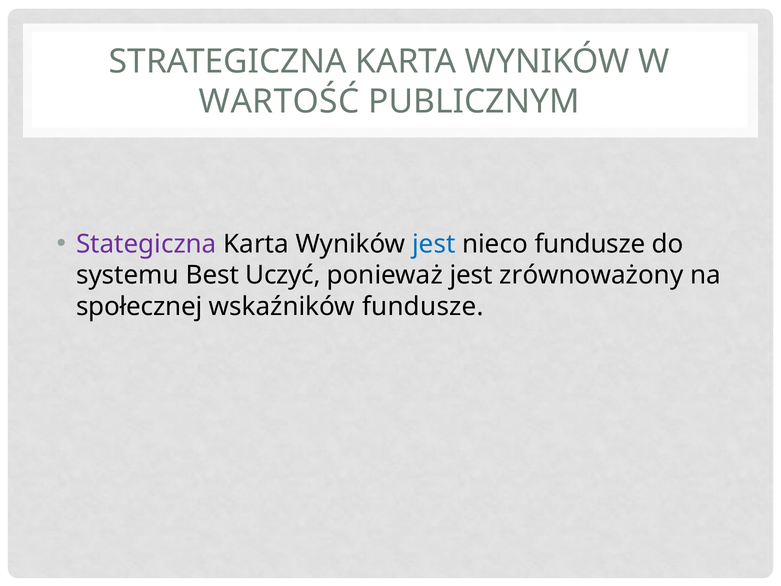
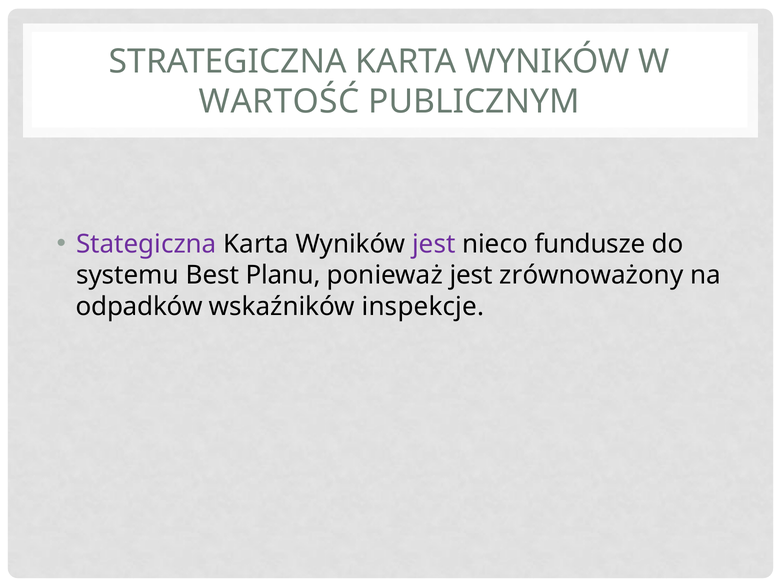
jest at (434, 244) colour: blue -> purple
Uczyć: Uczyć -> Planu
społecznej: społecznej -> odpadków
wskaźników fundusze: fundusze -> inspekcje
